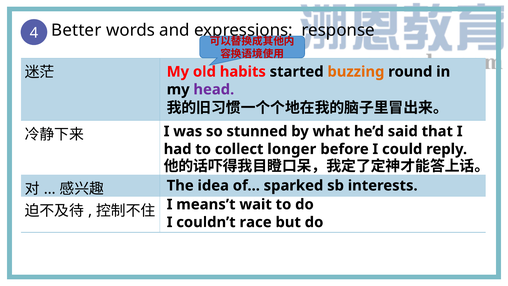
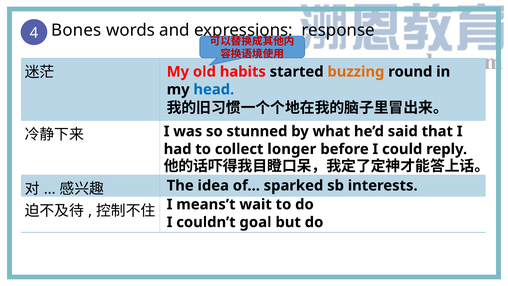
Better: Better -> Bones
head colour: purple -> blue
race: race -> goal
